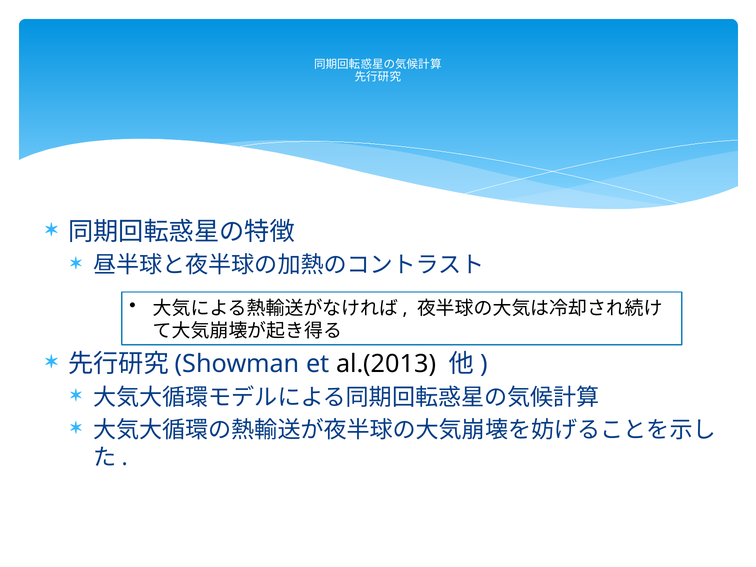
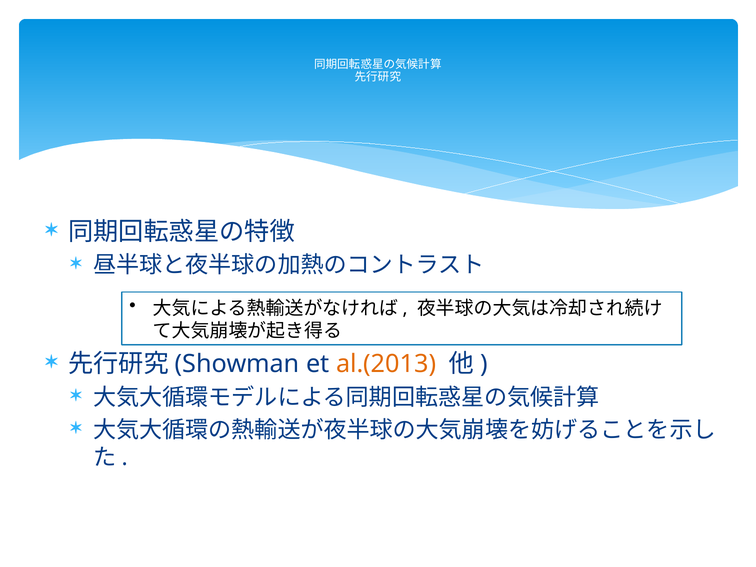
al.(2013 colour: black -> orange
